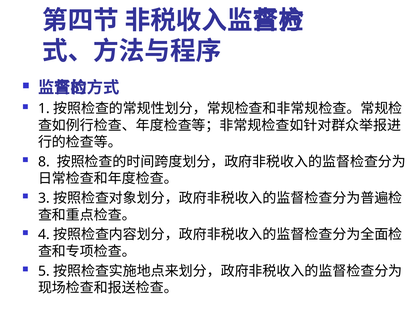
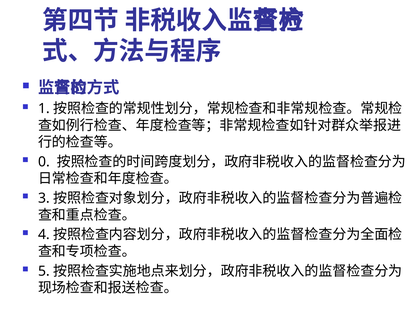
8: 8 -> 0
